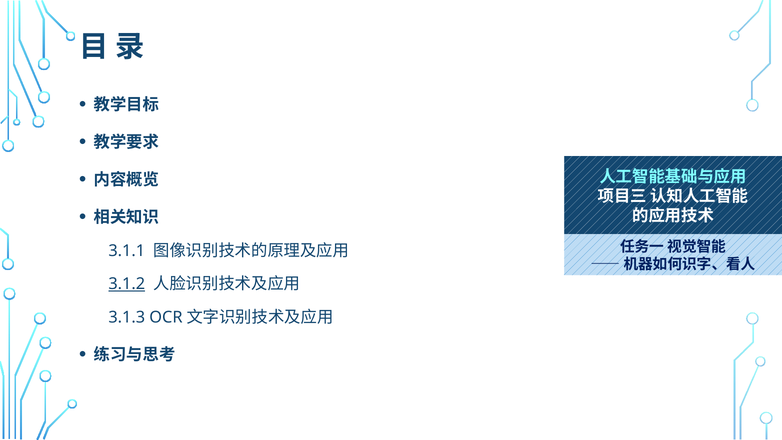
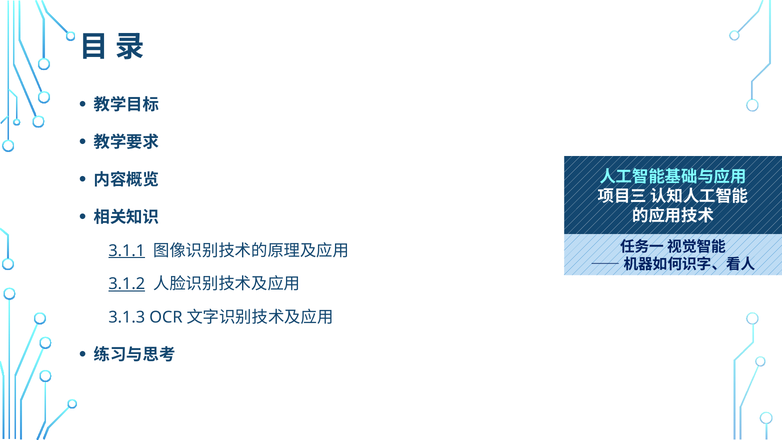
3.1.1 underline: none -> present
